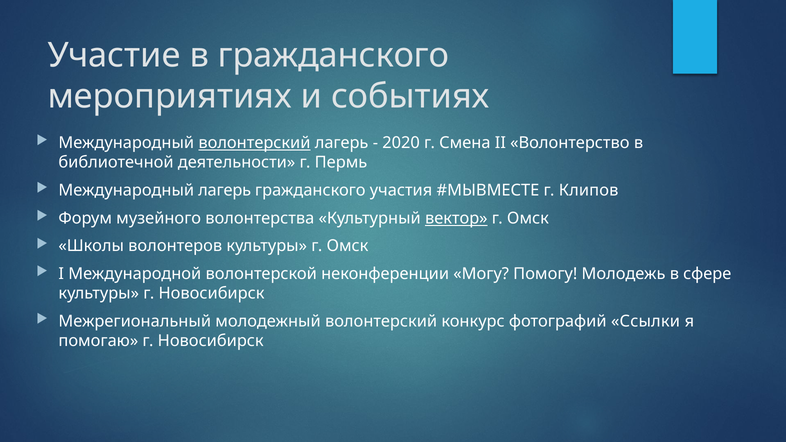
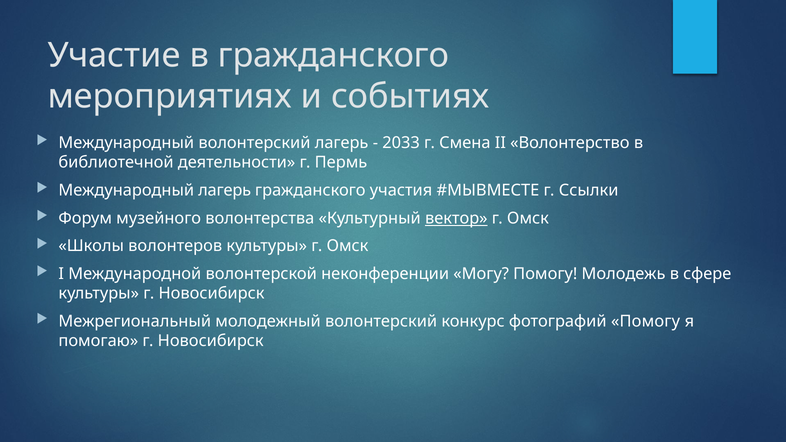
волонтерский at (254, 143) underline: present -> none
2020: 2020 -> 2033
Клипов: Клипов -> Ссылки
фотографий Ссылки: Ссылки -> Помогу
